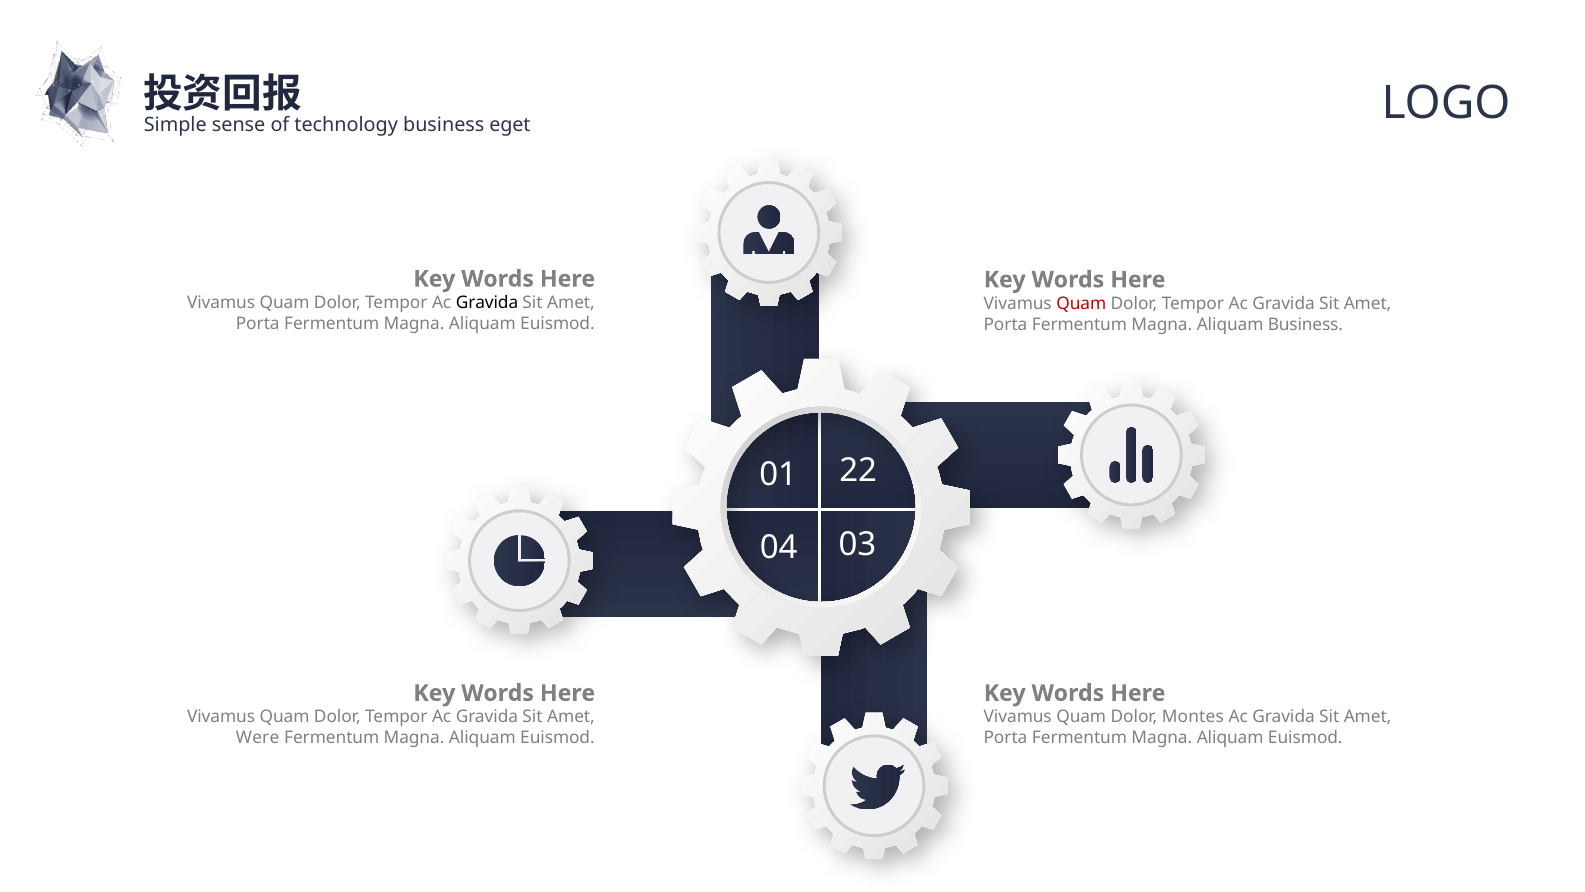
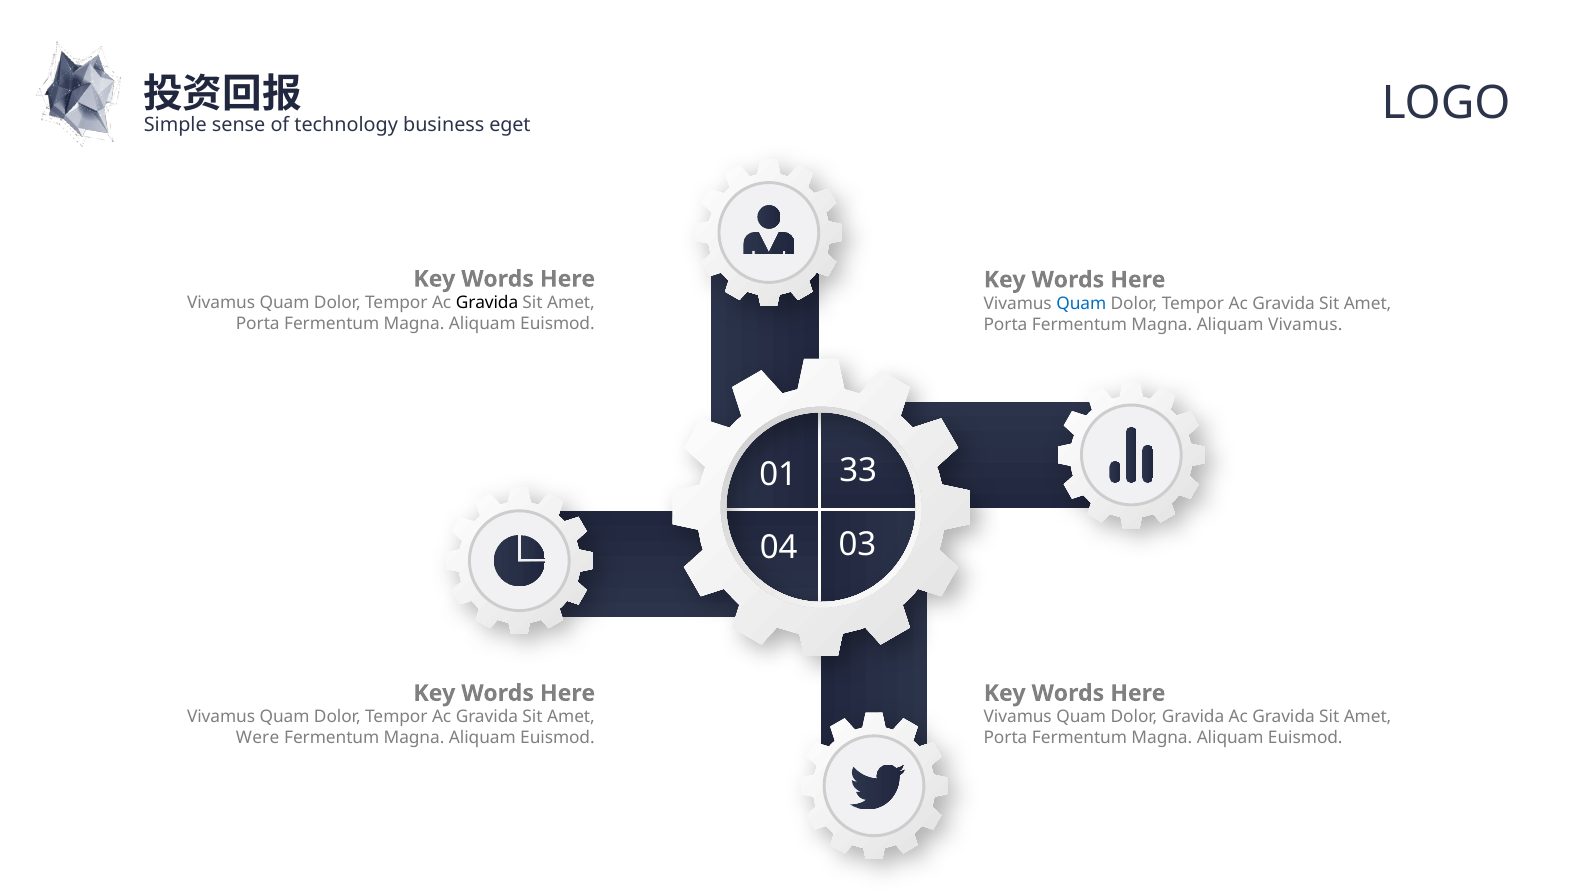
Quam at (1081, 303) colour: red -> blue
Aliquam Business: Business -> Vivamus
22: 22 -> 33
Dolor Montes: Montes -> Gravida
